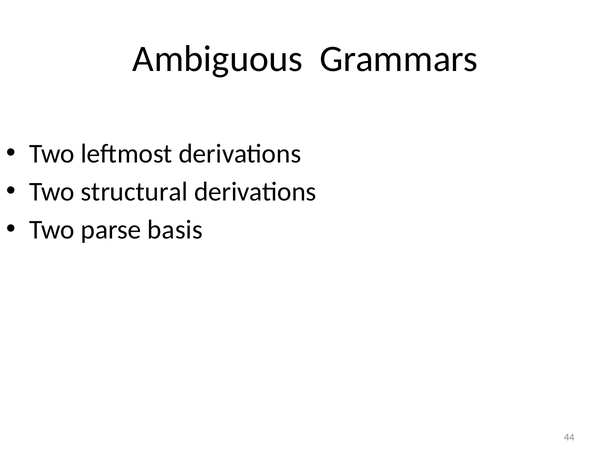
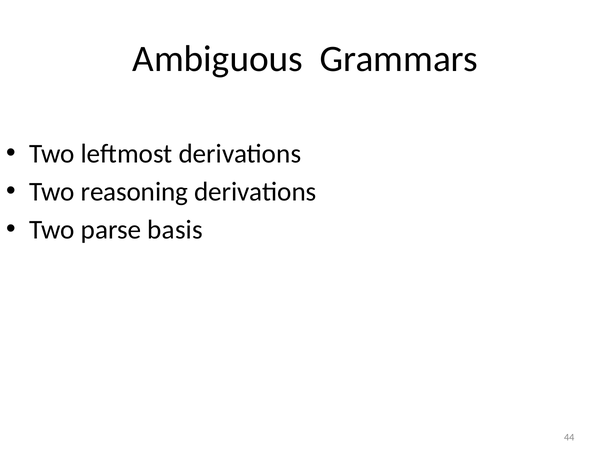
structural: structural -> reasoning
